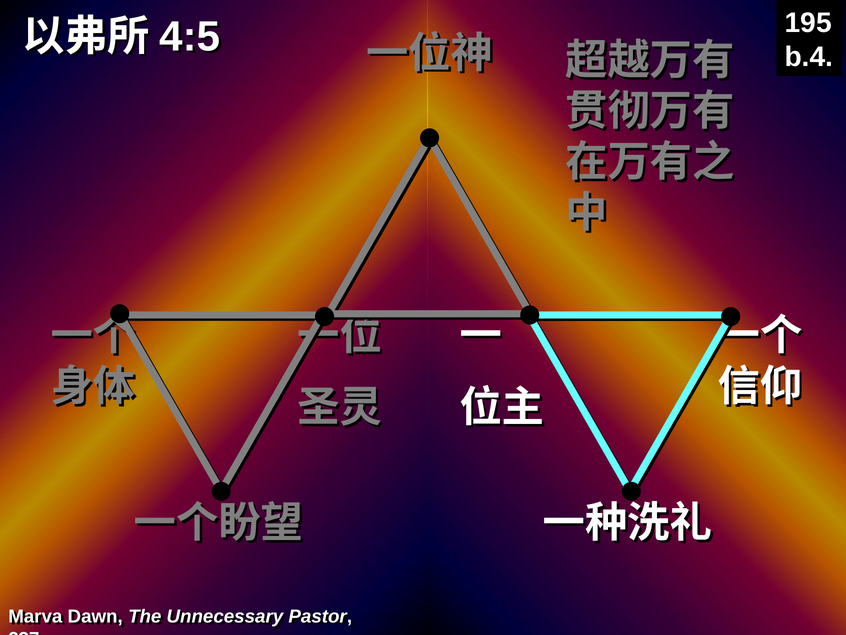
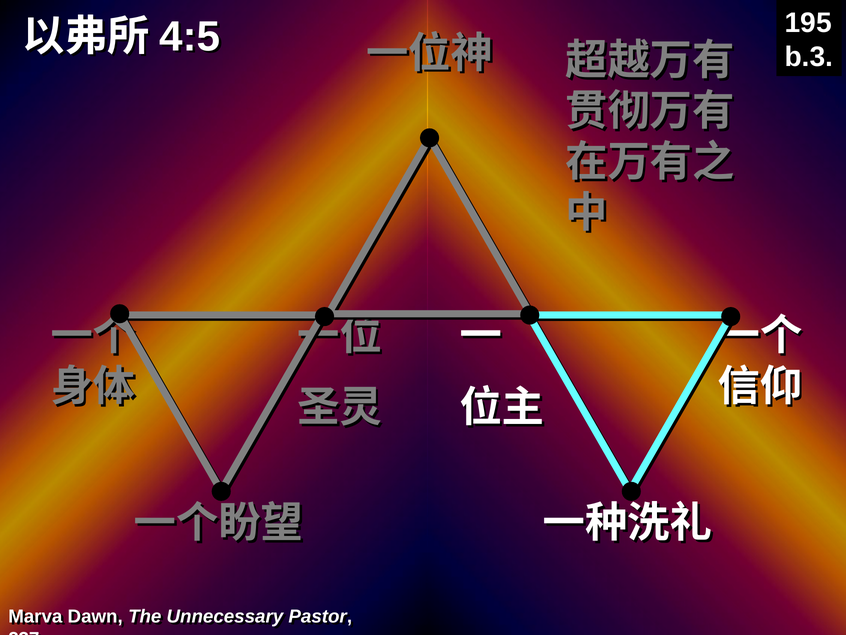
b.4: b.4 -> b.3
